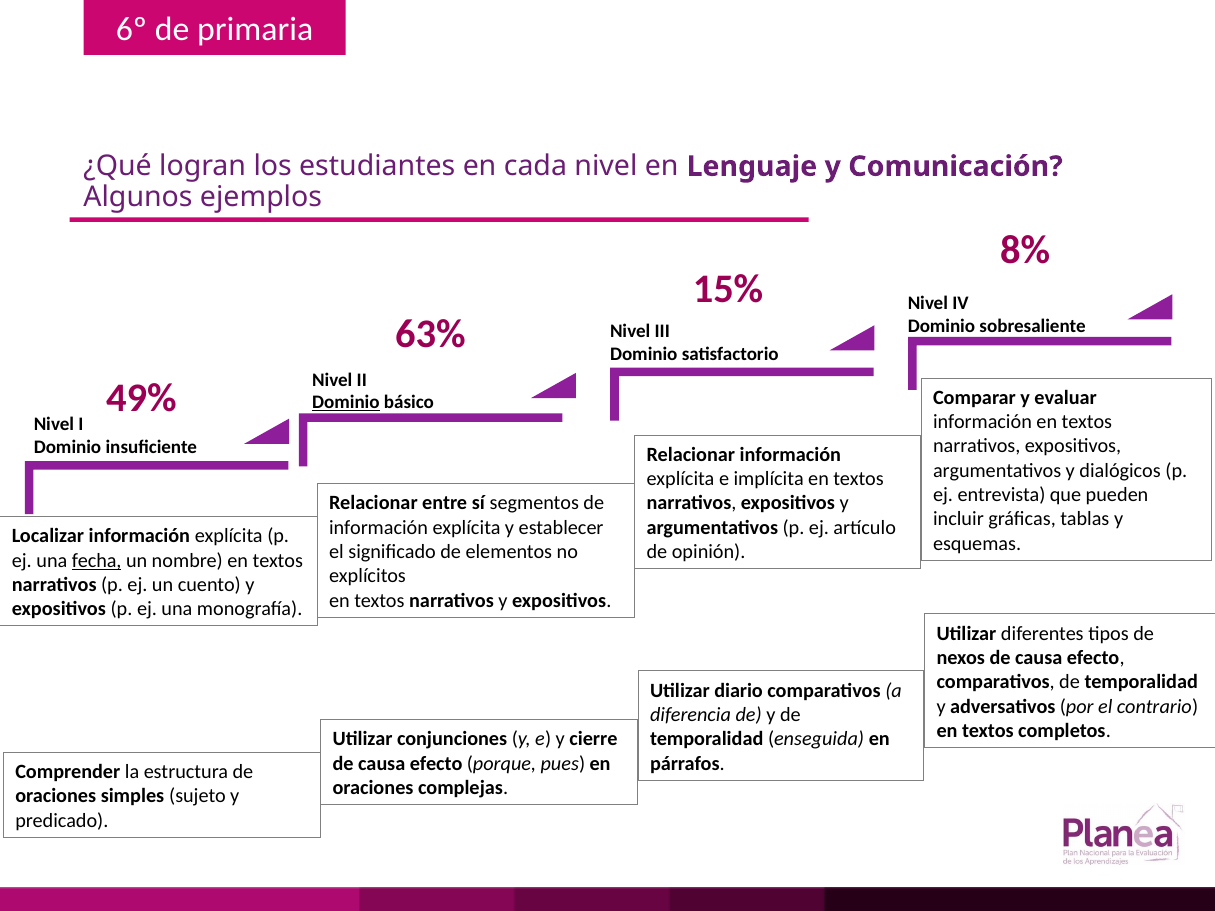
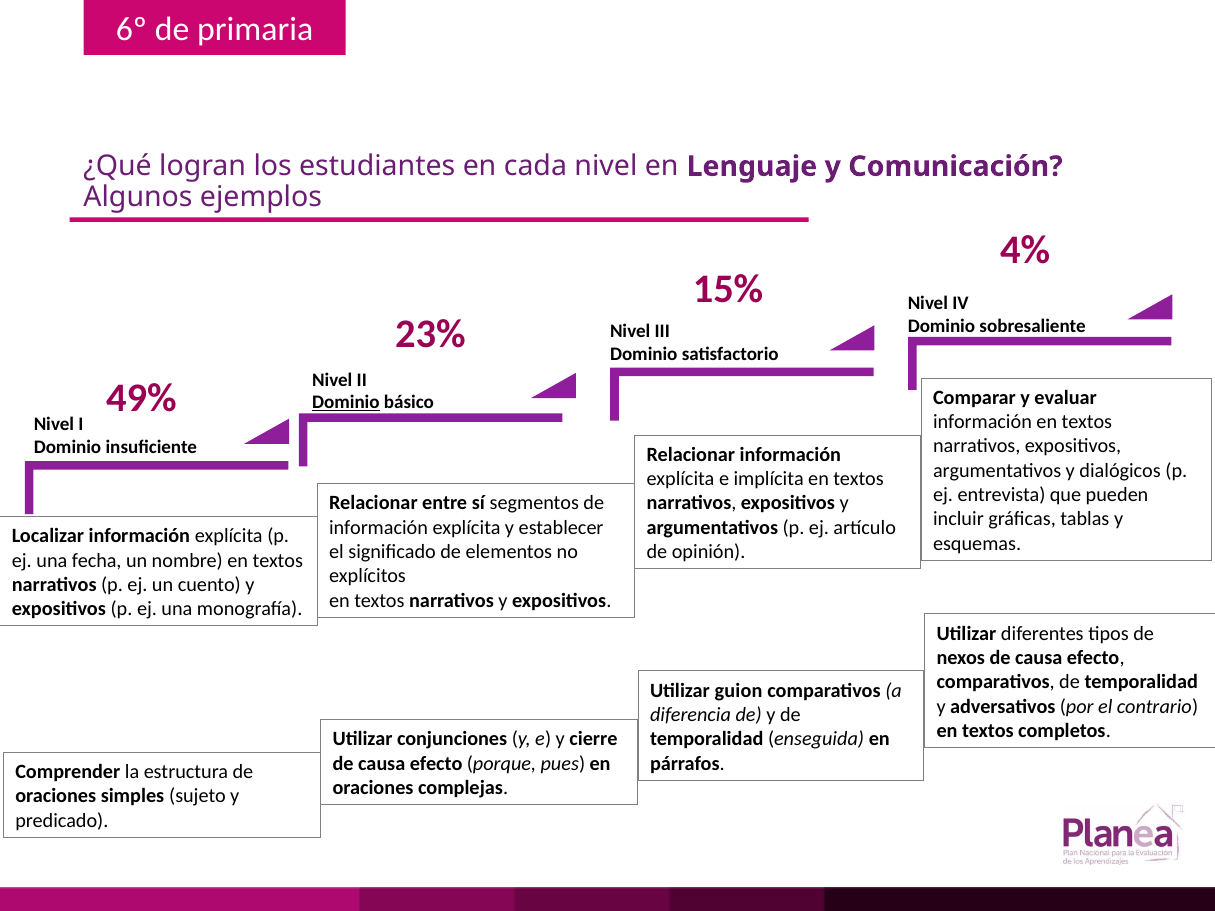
8%: 8% -> 4%
63%: 63% -> 23%
fecha underline: present -> none
diario: diario -> guion
